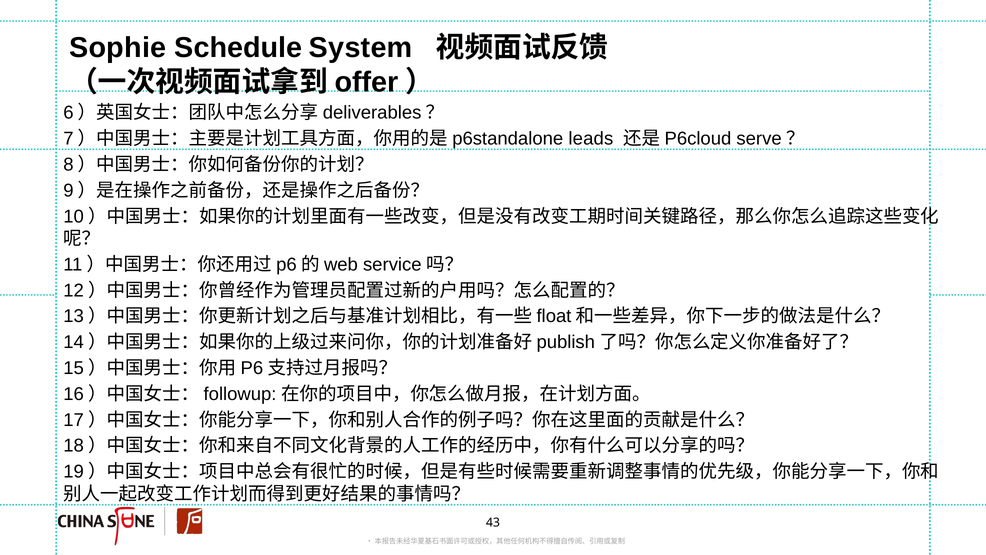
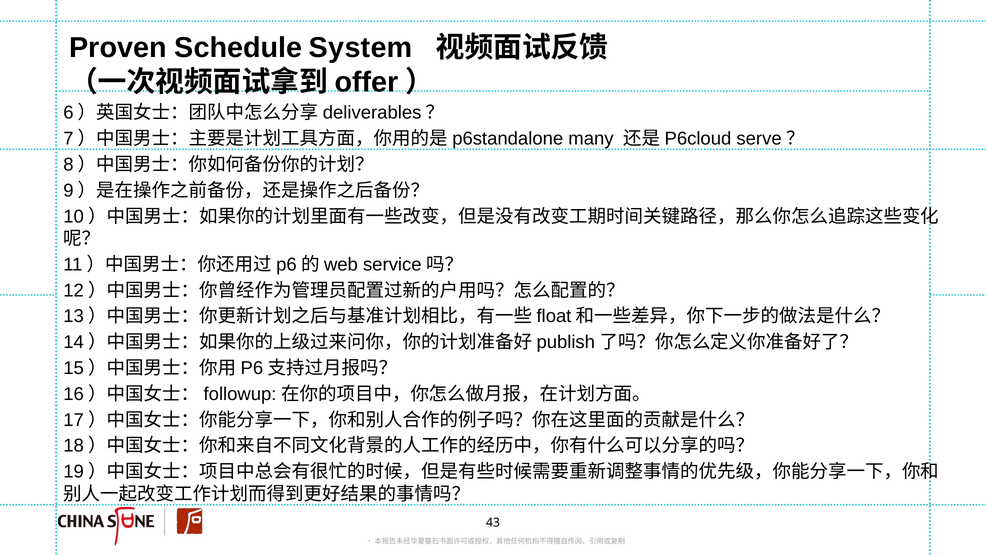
Sophie: Sophie -> Proven
leads: leads -> many
